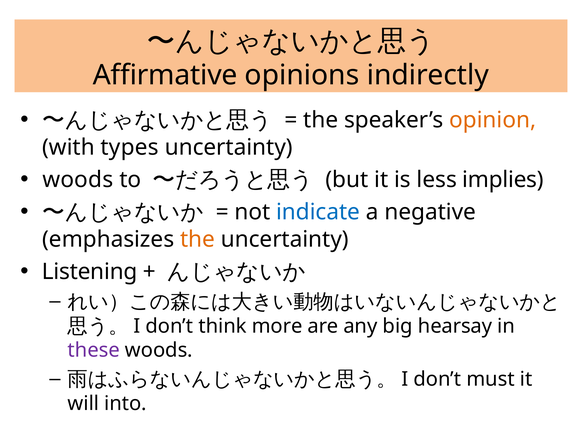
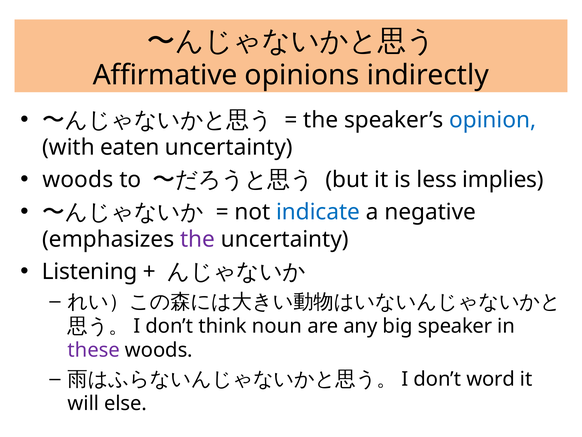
opinion colour: orange -> blue
types: types -> eaten
the at (198, 239) colour: orange -> purple
more: more -> noun
hearsay: hearsay -> speaker
must: must -> word
into: into -> else
